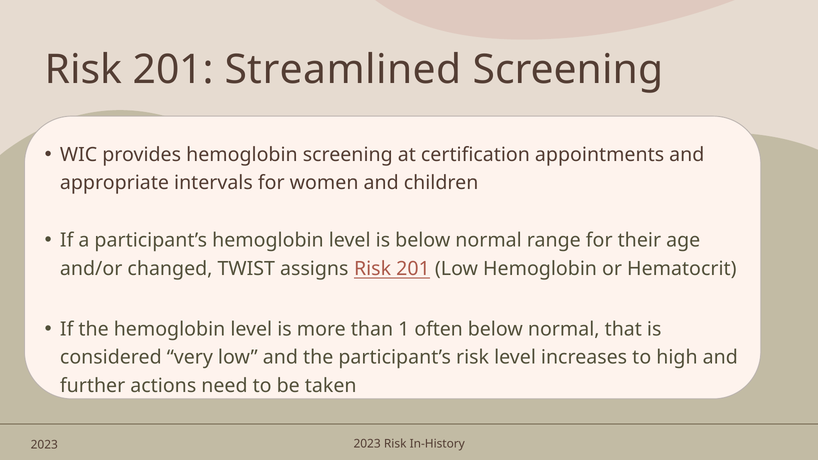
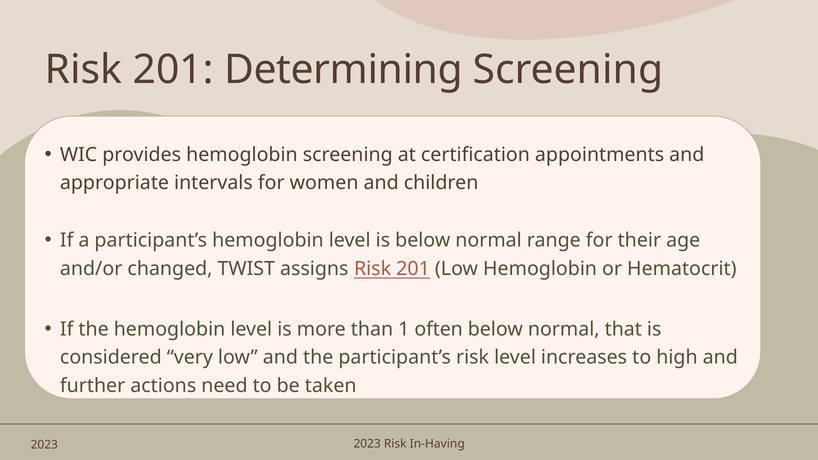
Streamlined: Streamlined -> Determining
In-History: In-History -> In-Having
